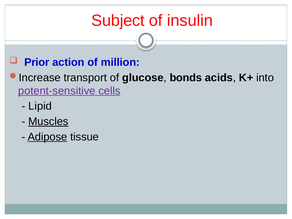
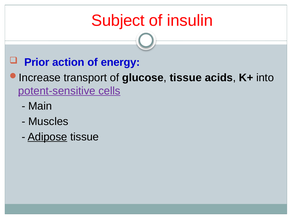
million: million -> energy
glucose bonds: bonds -> tissue
Lipid: Lipid -> Main
Muscles underline: present -> none
